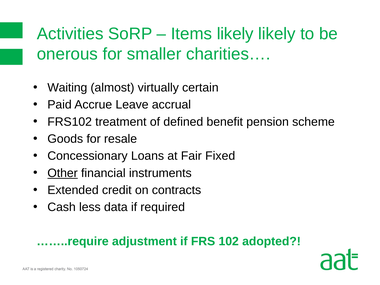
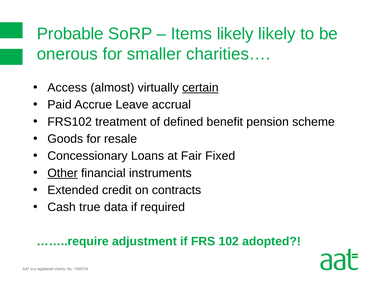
Activities: Activities -> Probable
Waiting: Waiting -> Access
certain underline: none -> present
less: less -> true
